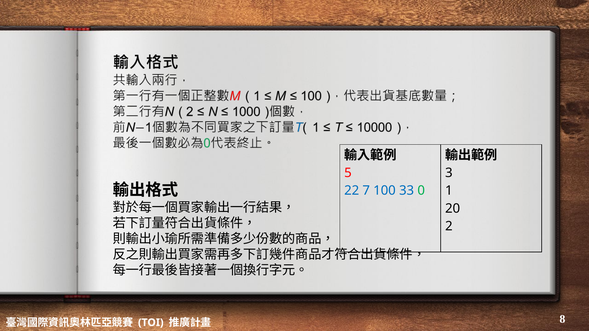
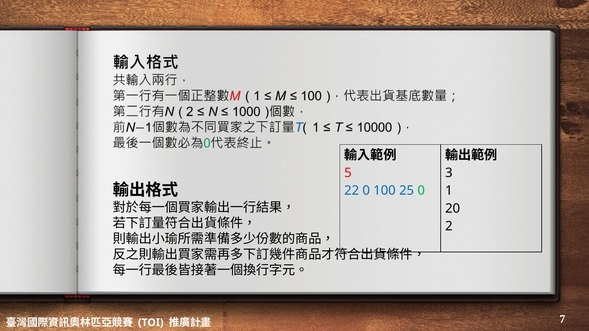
22 7: 7 -> 0
33: 33 -> 25
8: 8 -> 7
